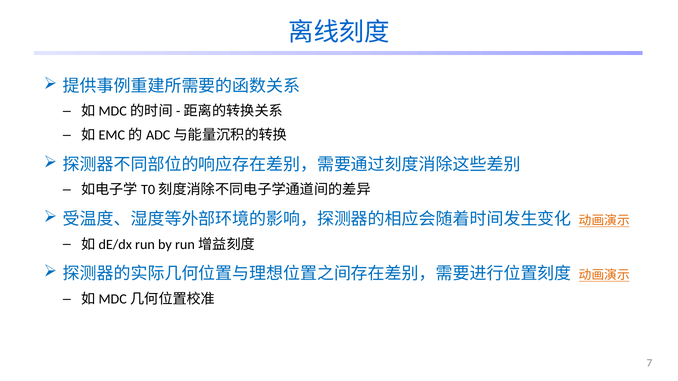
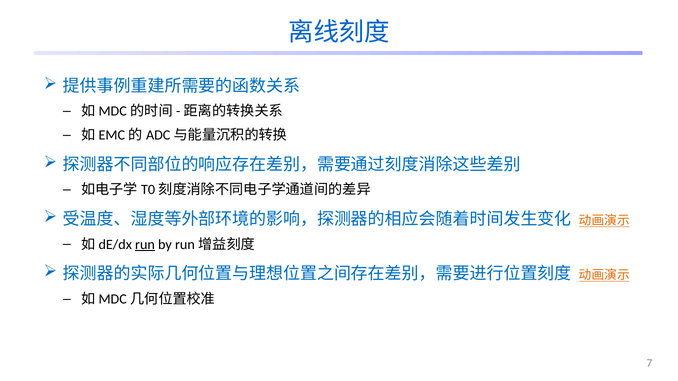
run underline: none -> present
